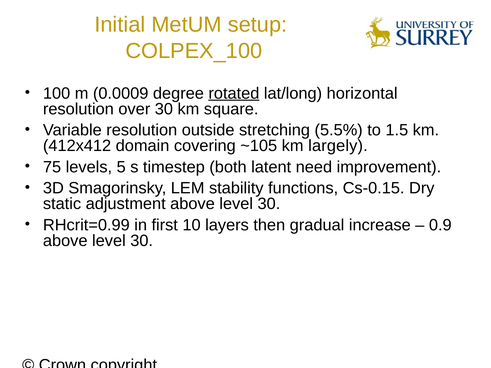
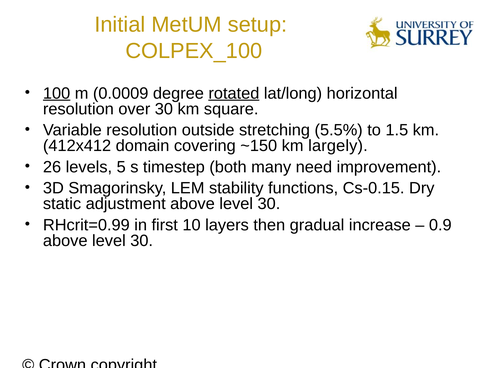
100 underline: none -> present
~105: ~105 -> ~150
75: 75 -> 26
latent: latent -> many
